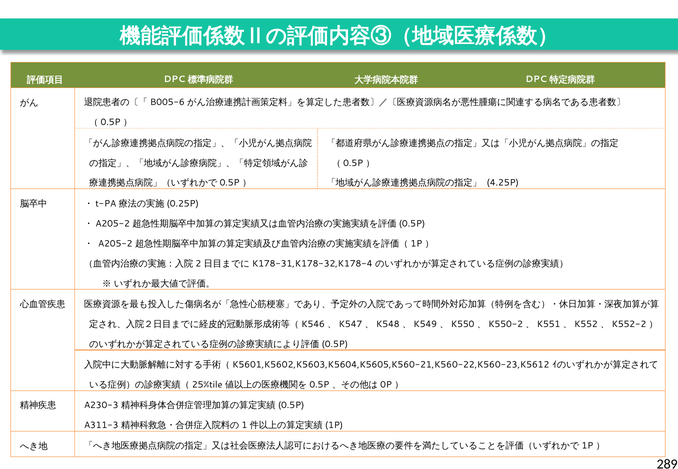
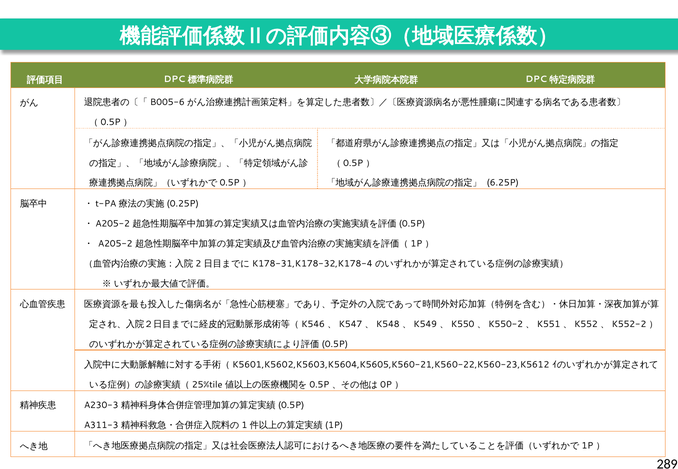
4.25P: 4.25P -> 6.25P
